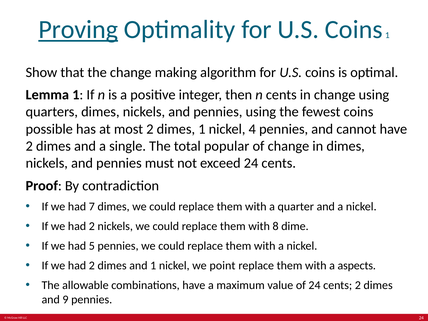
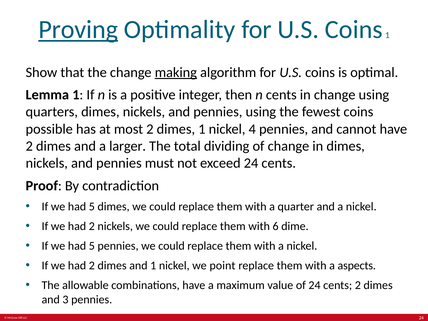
making underline: none -> present
single: single -> larger
popular: popular -> dividing
7 at (92, 207): 7 -> 5
8: 8 -> 6
9: 9 -> 3
